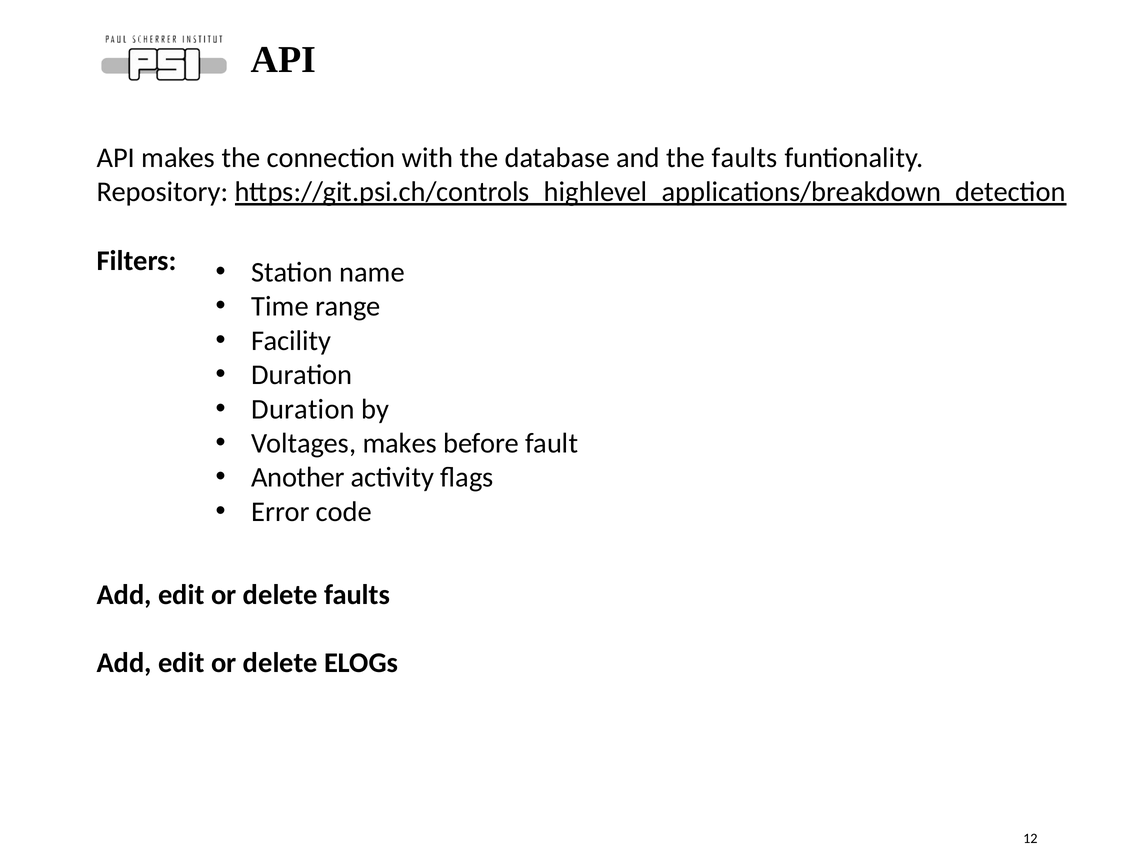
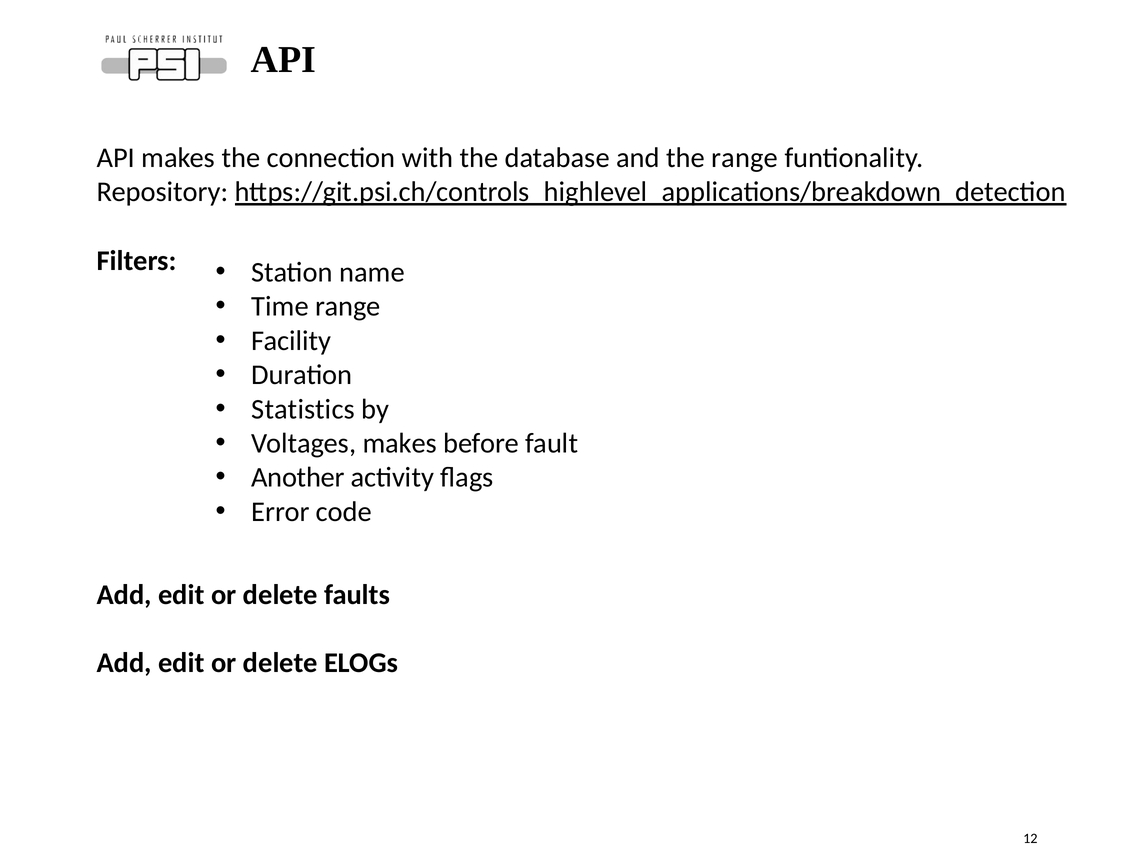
the faults: faults -> range
Duration at (303, 409): Duration -> Statistics
